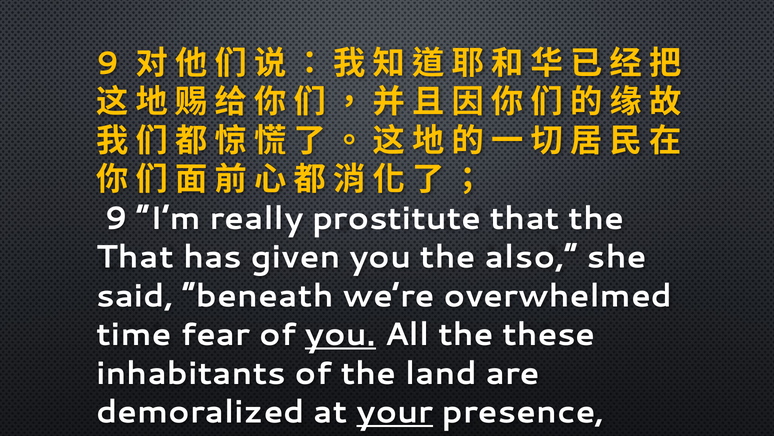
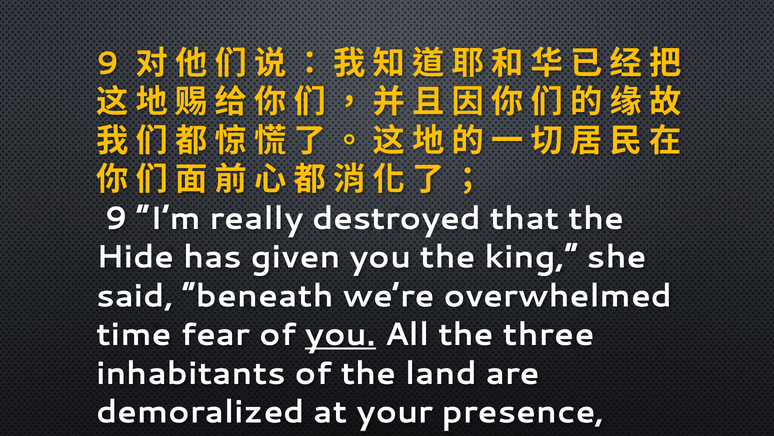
prostitute: prostitute -> destroyed
That at (135, 257): That -> Hide
also: also -> king
these: these -> three
your underline: present -> none
